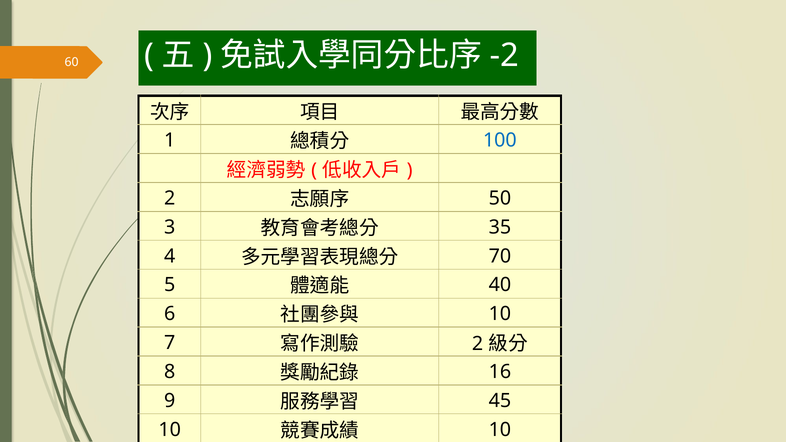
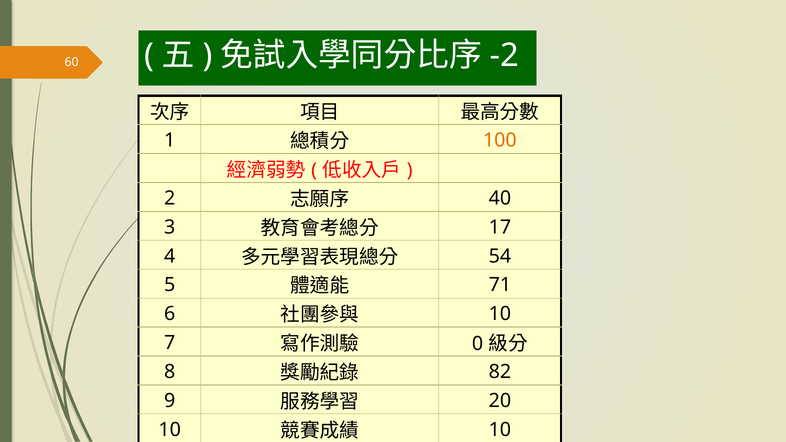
100 colour: blue -> orange
50: 50 -> 40
35: 35 -> 17
70: 70 -> 54
40: 40 -> 71
2 at (478, 344): 2 -> 0
16: 16 -> 82
45: 45 -> 20
